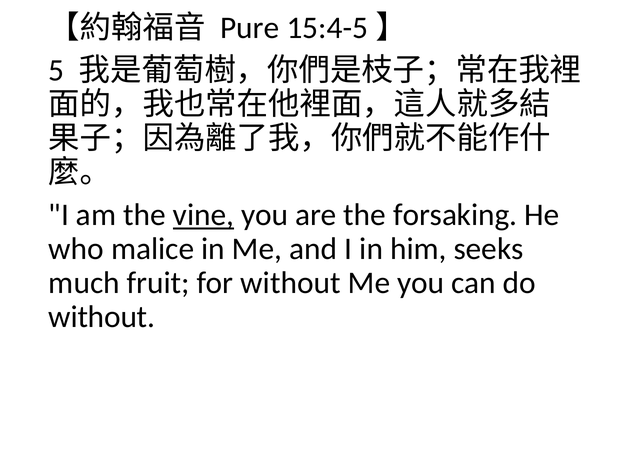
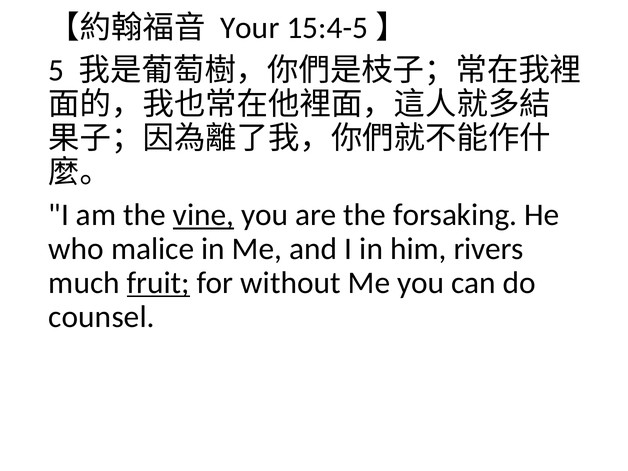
Pure: Pure -> Your
seeks: seeks -> rivers
fruit underline: none -> present
without at (102, 317): without -> counsel
